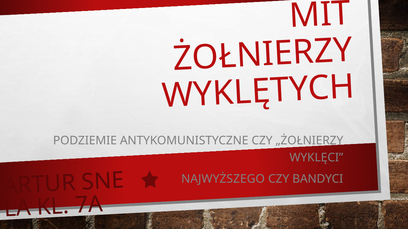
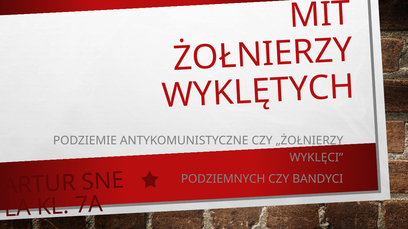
NAJWYŻSZEGO: NAJWYŻSZEGO -> PODZIEMNYCH
